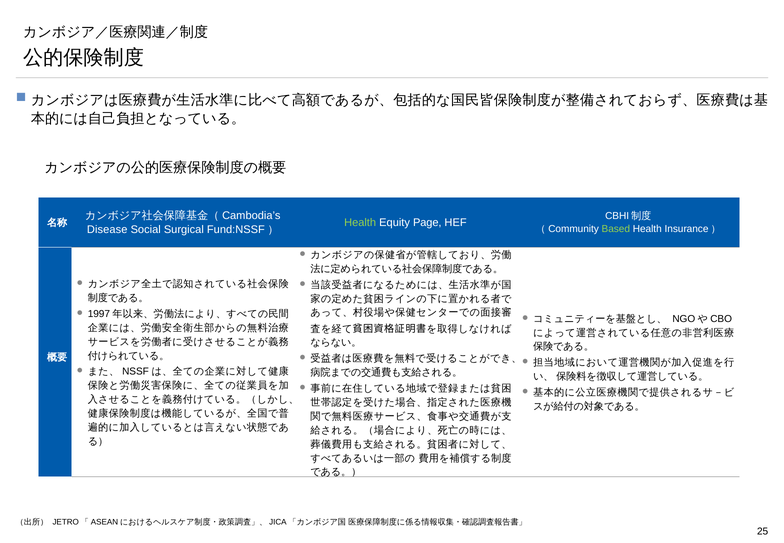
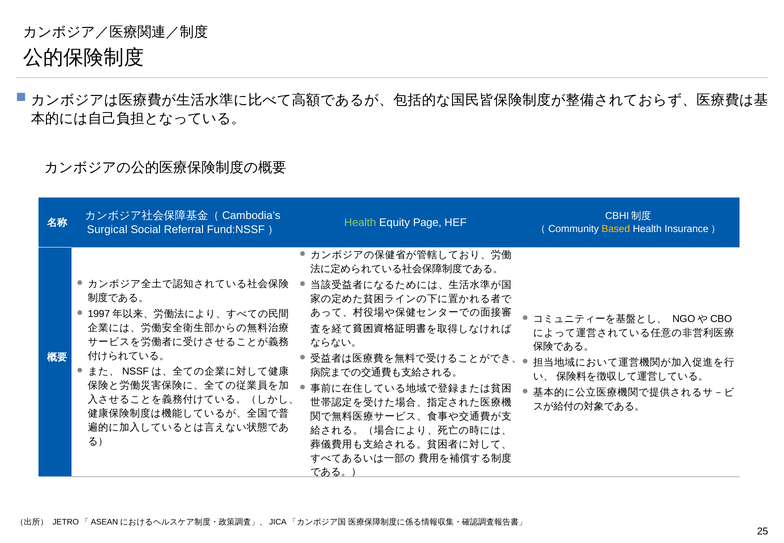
Based colour: light green -> yellow
Disease: Disease -> Surgical
Surgical: Surgical -> Referral
